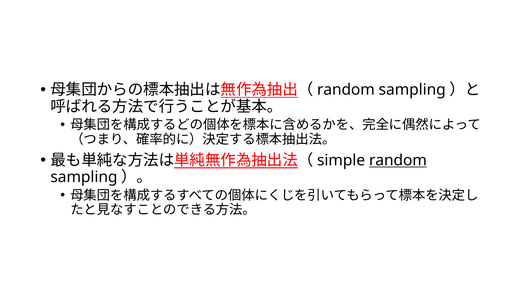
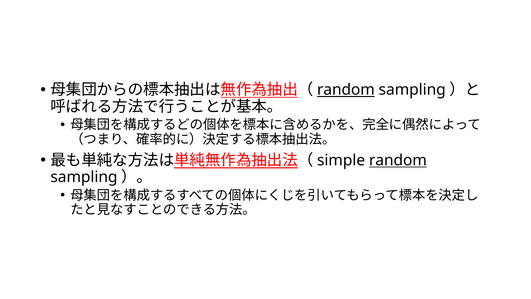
random at (346, 90) underline: none -> present
